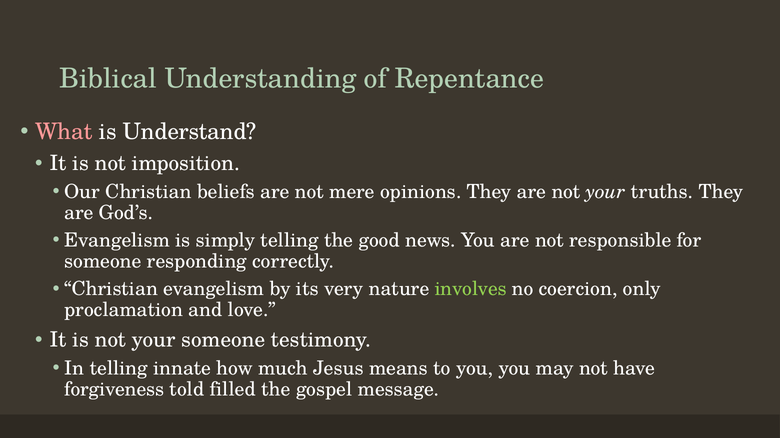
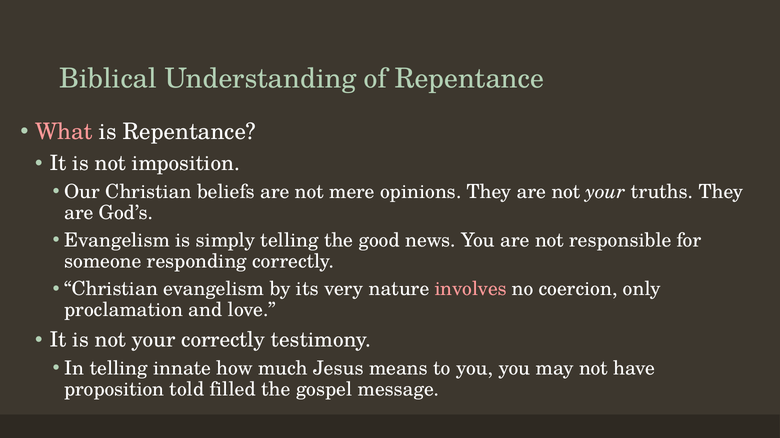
is Understand: Understand -> Repentance
involves colour: light green -> pink
your someone: someone -> correctly
forgiveness: forgiveness -> proposition
